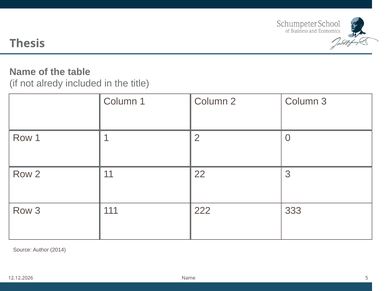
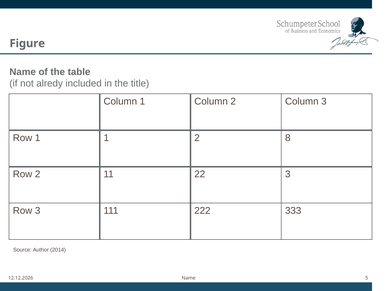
Thesis: Thesis -> Figure
0: 0 -> 8
